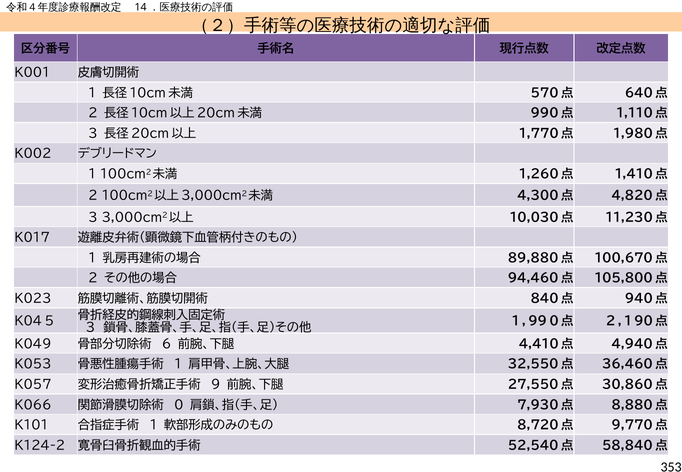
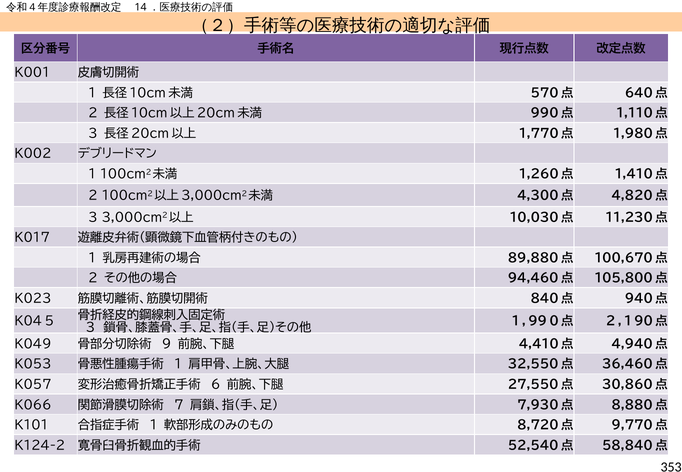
6: 6 -> 9
9: 9 -> 6
0: 0 -> 7
